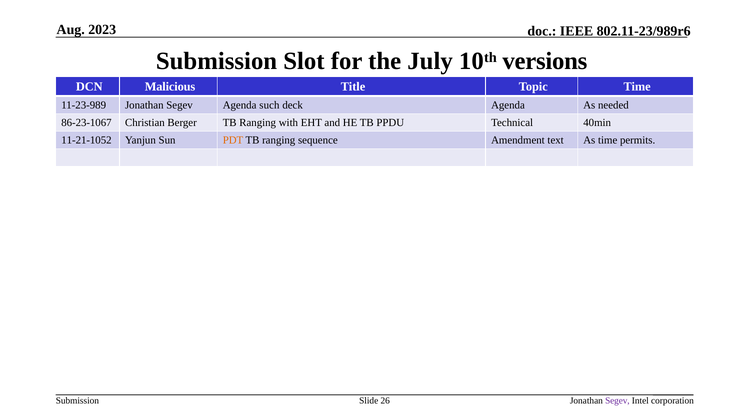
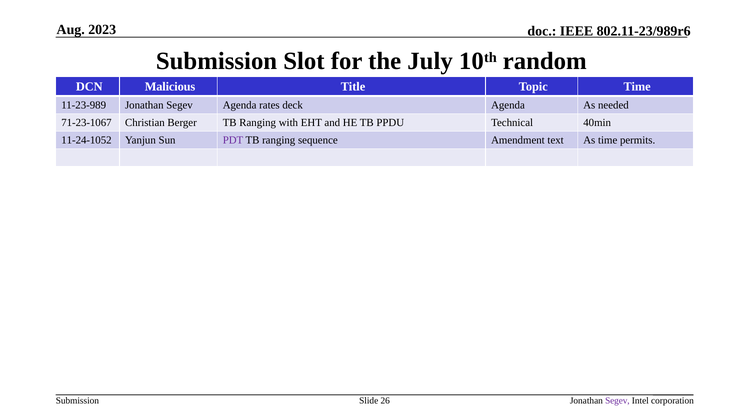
versions: versions -> random
such: such -> rates
86-23-1067: 86-23-1067 -> 71-23-1067
11-21-1052: 11-21-1052 -> 11-24-1052
PDT colour: orange -> purple
